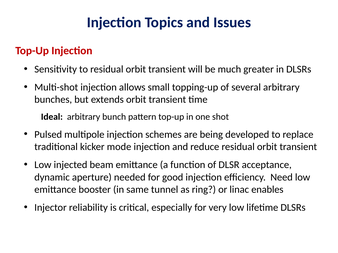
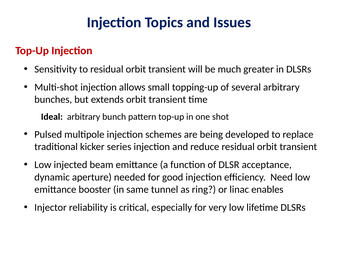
mode: mode -> series
